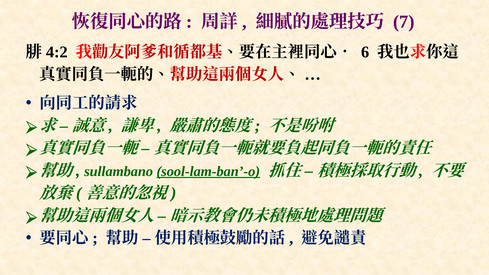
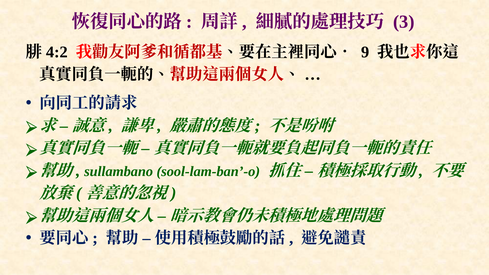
7: 7 -> 3
6: 6 -> 9
sool-lam-ban’-o underline: present -> none
